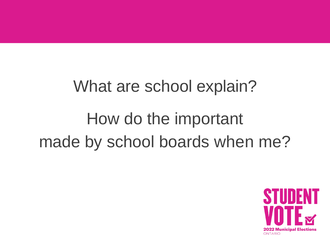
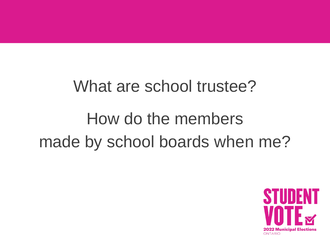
explain: explain -> trustee
important: important -> members
